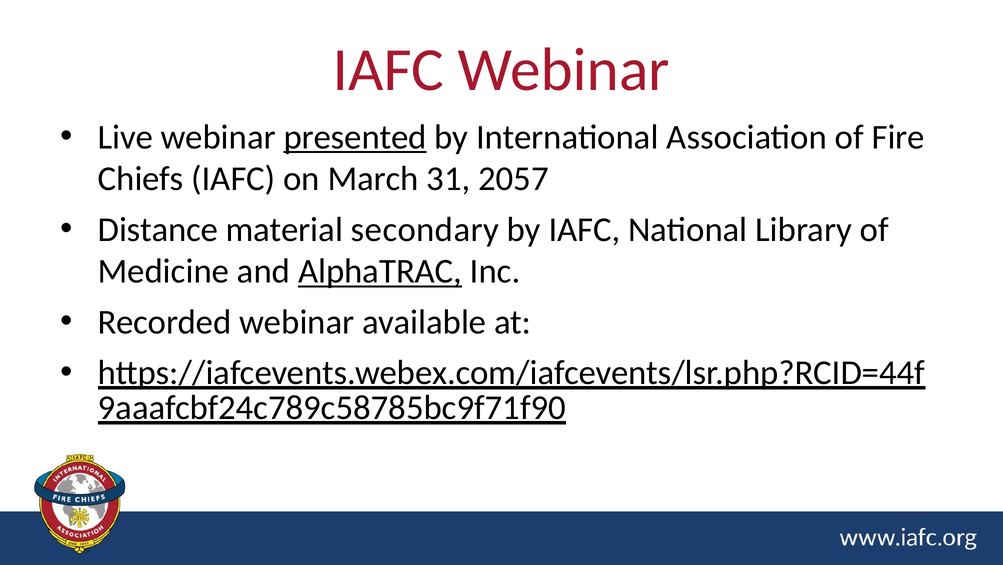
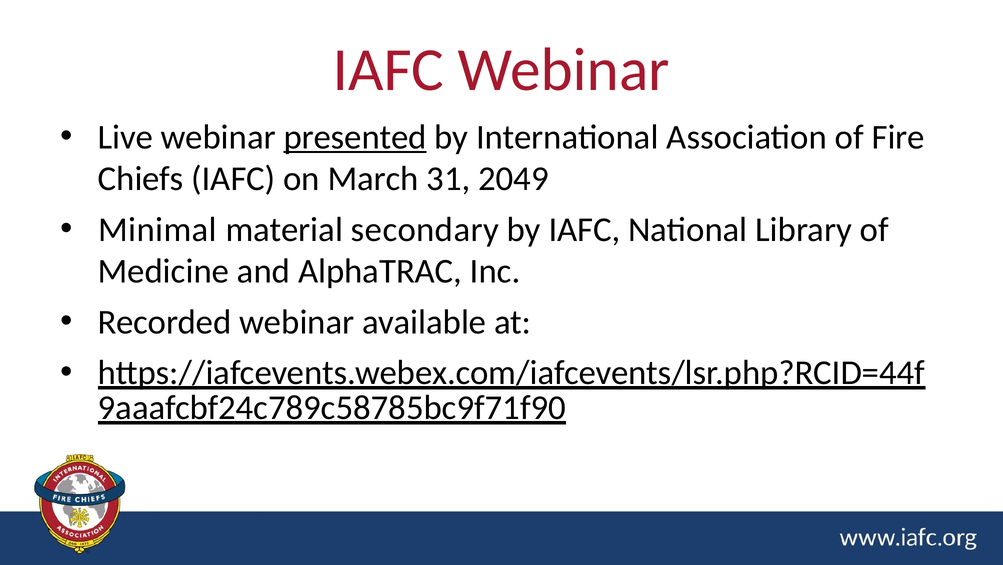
2057: 2057 -> 2049
Distance: Distance -> Minimal
AlphaTRAC underline: present -> none
